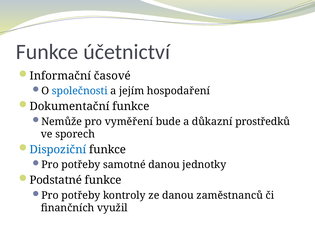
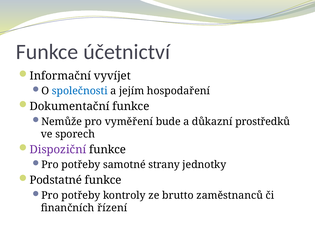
časové: časové -> vyvíjet
Dispoziční colour: blue -> purple
samotné danou: danou -> strany
ze danou: danou -> brutto
využil: využil -> řízení
